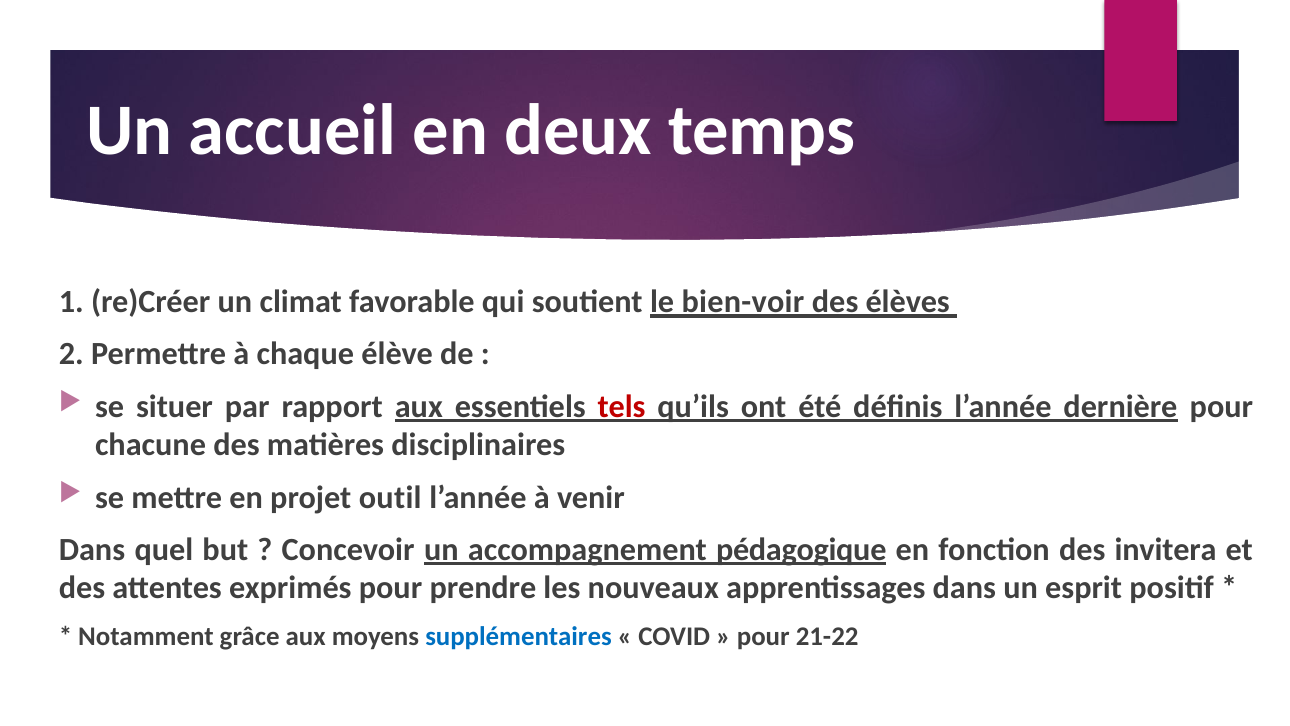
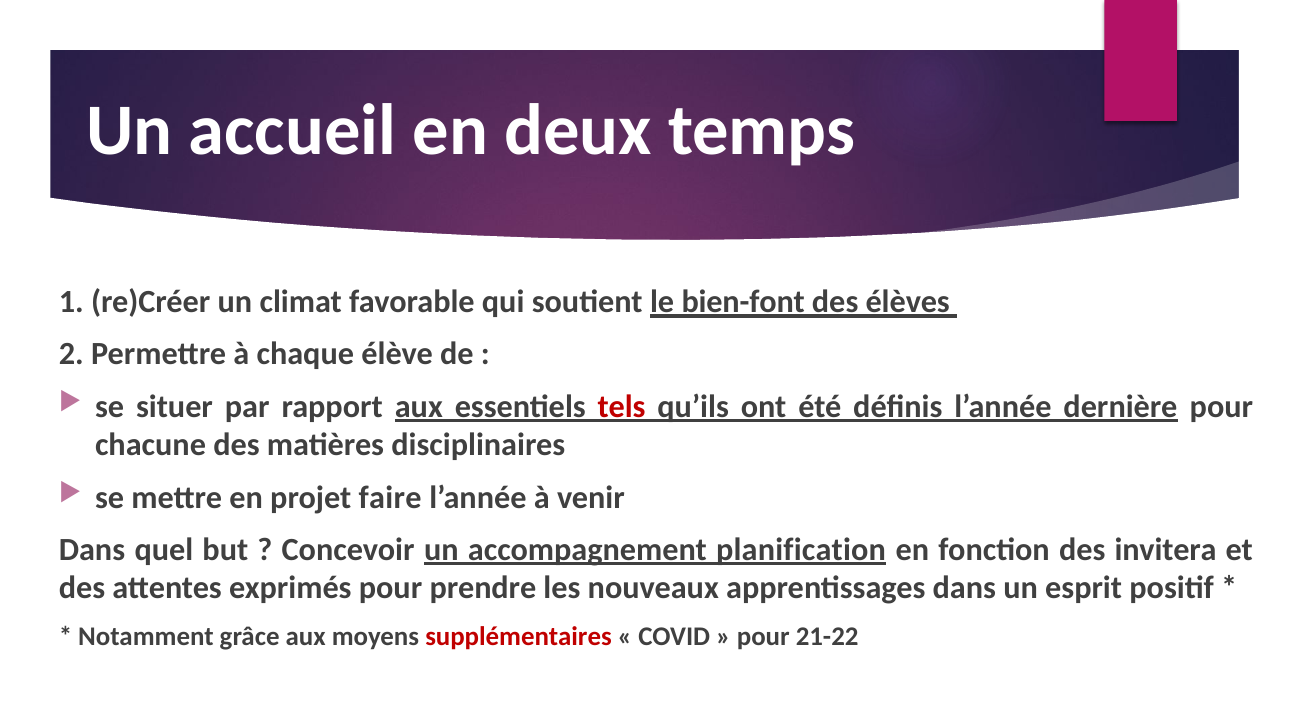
bien-voir: bien-voir -> bien-font
outil: outil -> faire
pédagogique: pédagogique -> planification
supplémentaires colour: blue -> red
